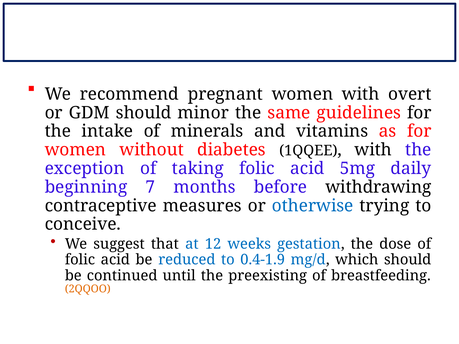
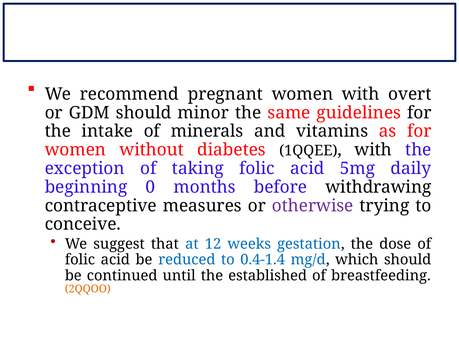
7: 7 -> 0
otherwise colour: blue -> purple
0.4-1.9: 0.4-1.9 -> 0.4-1.4
preexisting: preexisting -> established
